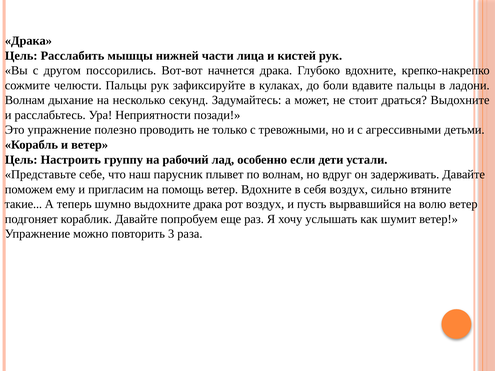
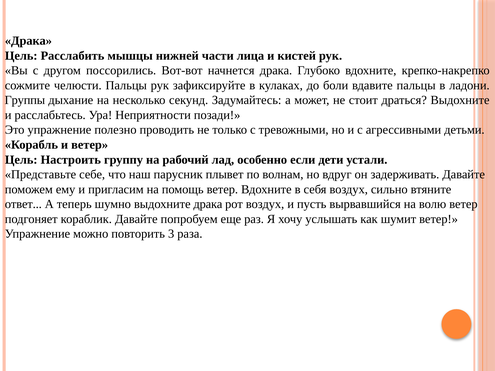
Волнам at (25, 100): Волнам -> Группы
такие: такие -> ответ
